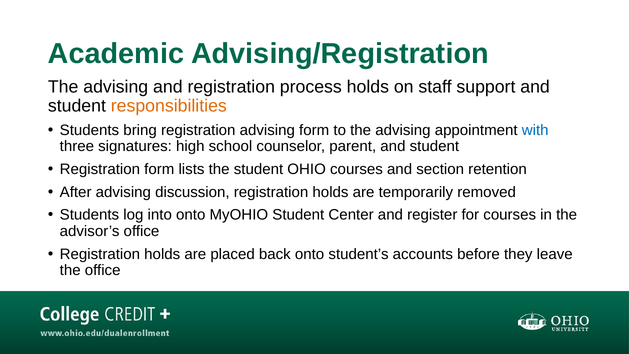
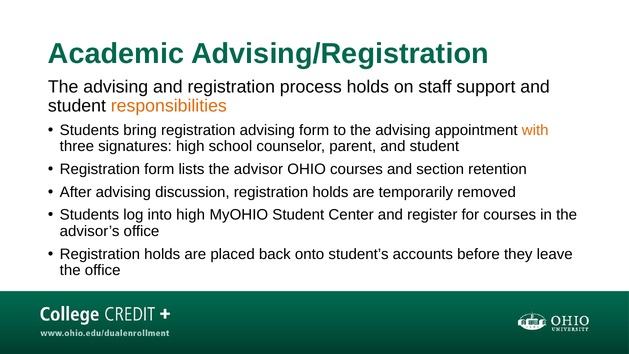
with colour: blue -> orange
the student: student -> advisor
into onto: onto -> high
